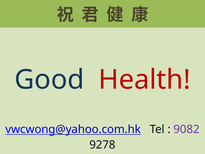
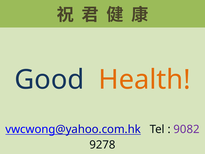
Health colour: red -> orange
